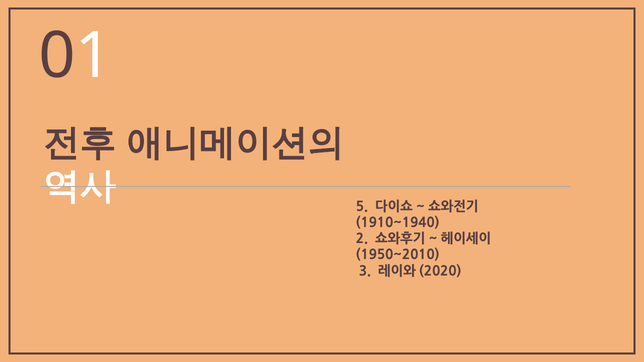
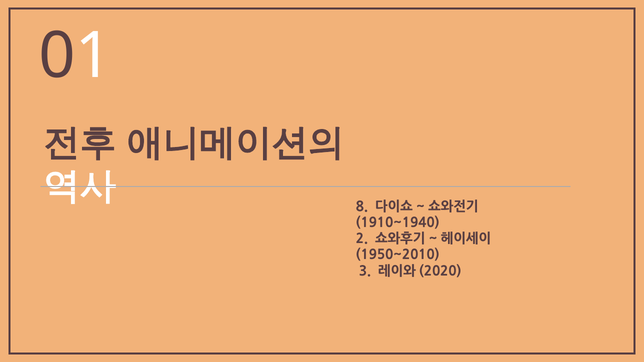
5: 5 -> 8
